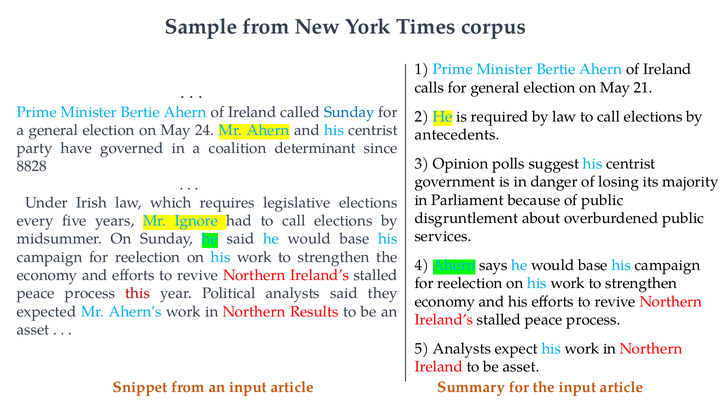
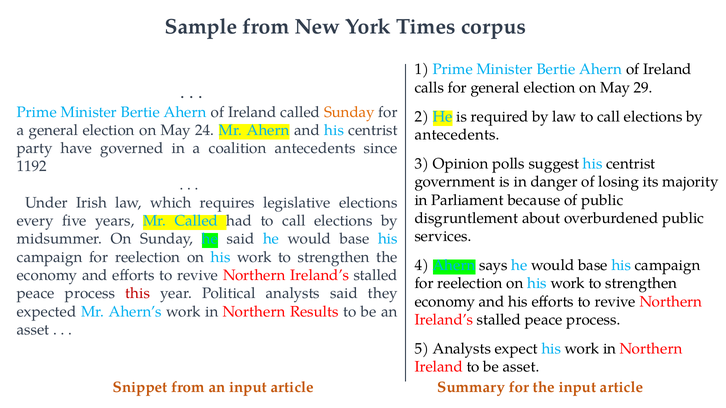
21: 21 -> 29
Sunday at (349, 112) colour: blue -> orange
coalition determinant: determinant -> antecedents
8828: 8828 -> 1192
Mr Ignore: Ignore -> Called
